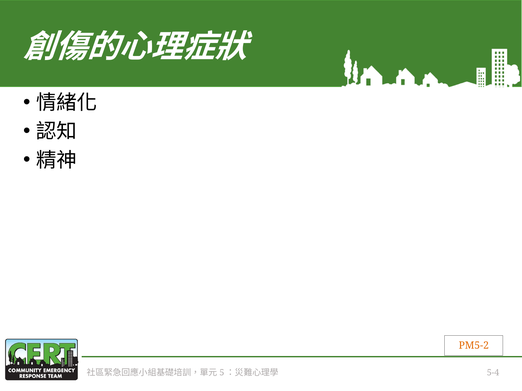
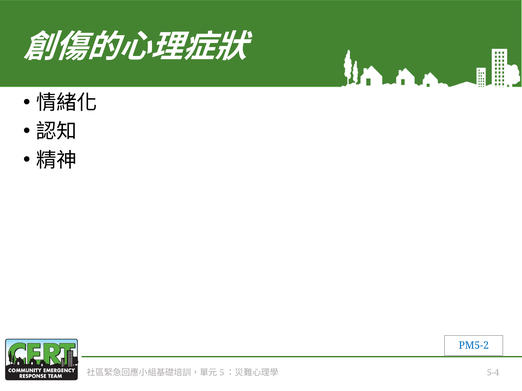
PM5-2 colour: orange -> blue
